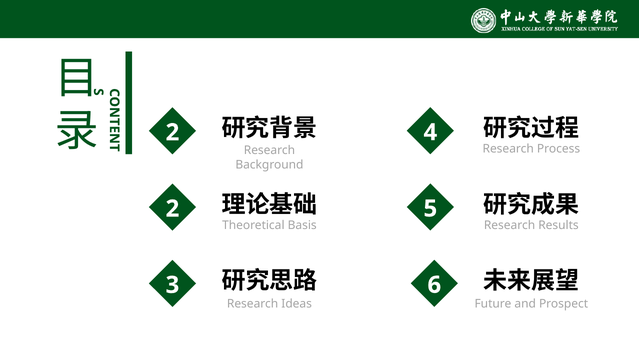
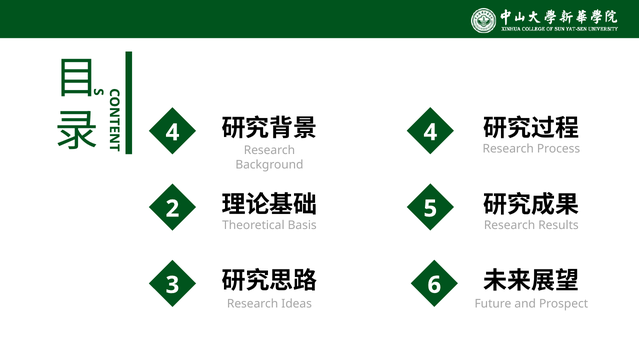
2 at (172, 133): 2 -> 4
